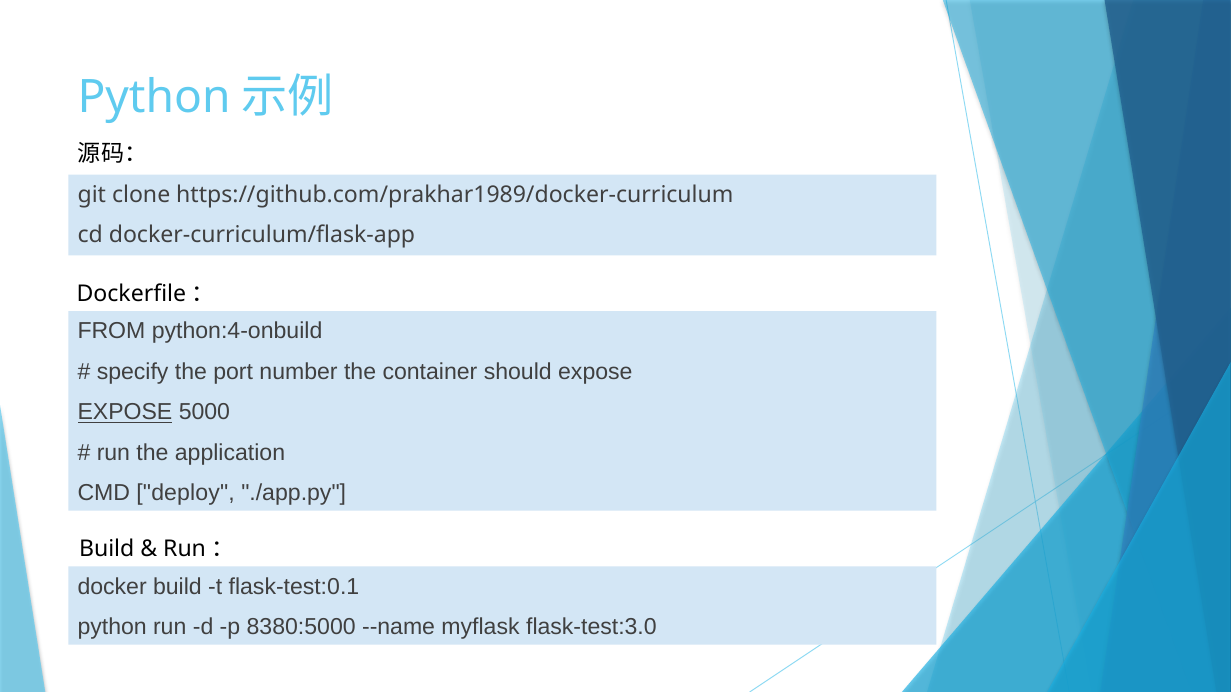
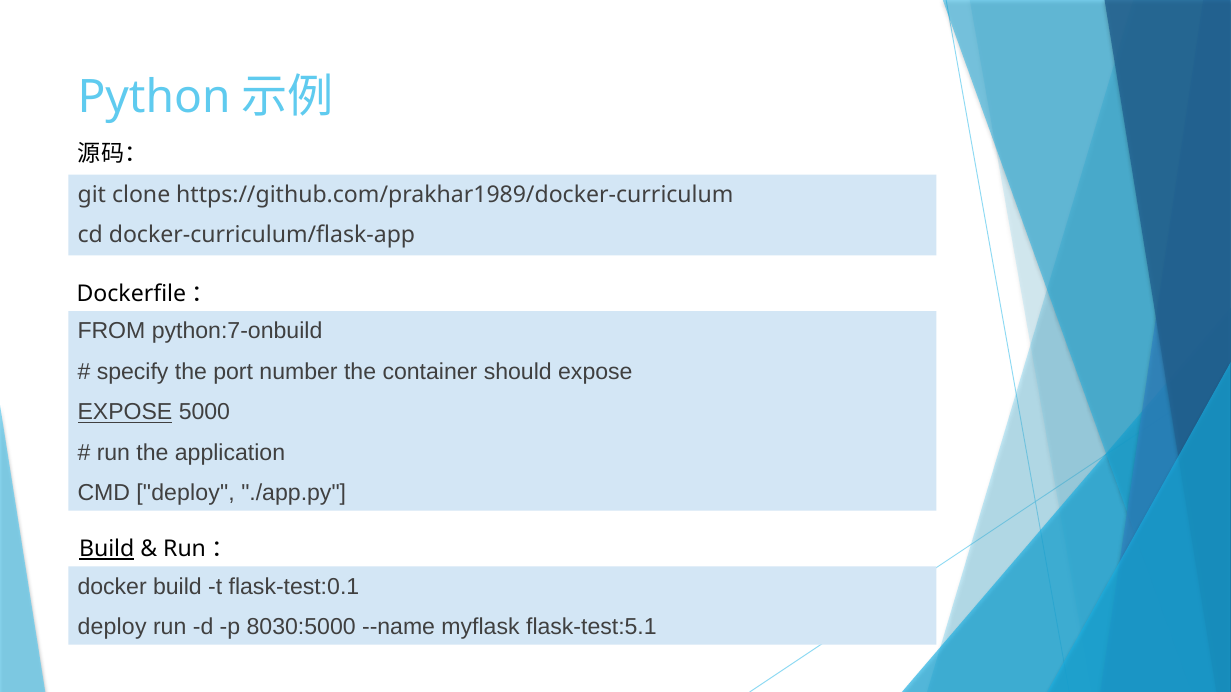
python:4-onbuild: python:4-onbuild -> python:7-onbuild
Build at (107, 550) underline: none -> present
python at (112, 627): python -> deploy
8380:5000: 8380:5000 -> 8030:5000
flask-test:3.0: flask-test:3.0 -> flask-test:5.1
